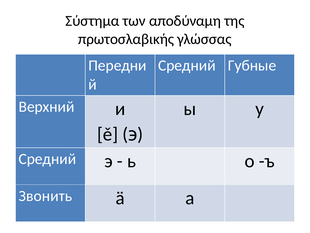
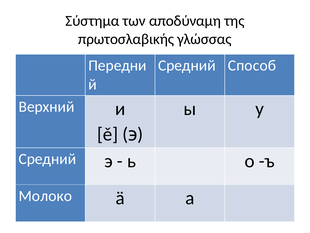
Губные: Губные -> Способ
Звонить: Звонить -> Молоко
